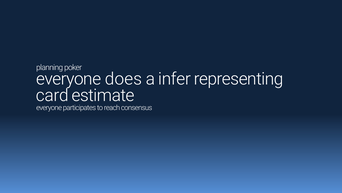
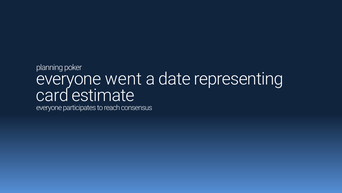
does: does -> went
infer: infer -> date
